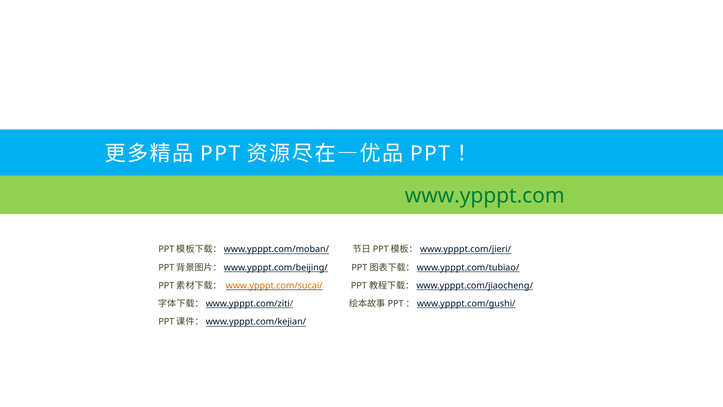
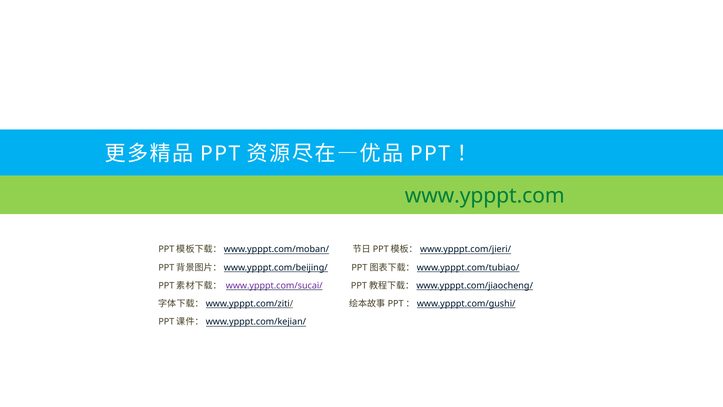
www.ypppt.com/sucai/ colour: orange -> purple
